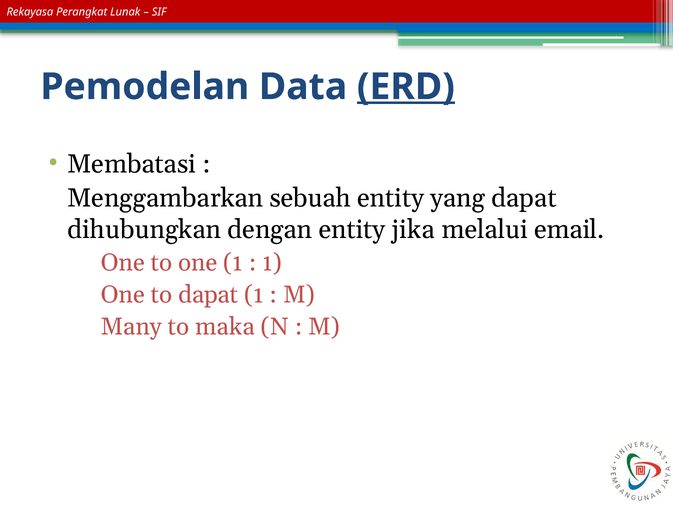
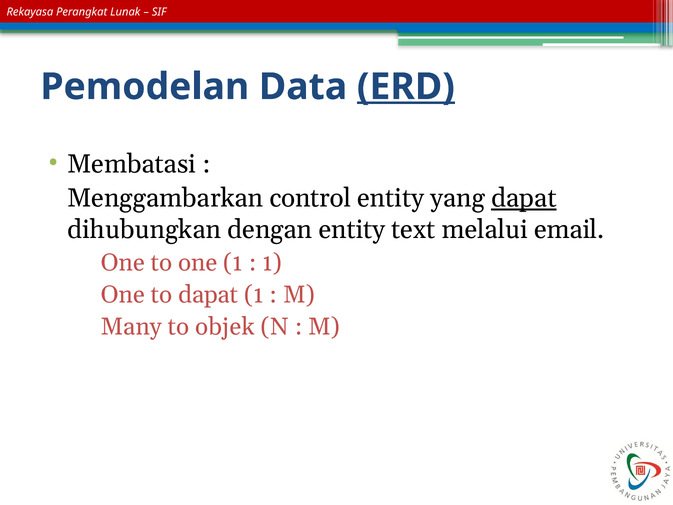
sebuah: sebuah -> control
dapat at (524, 198) underline: none -> present
jika: jika -> text
maka: maka -> objek
